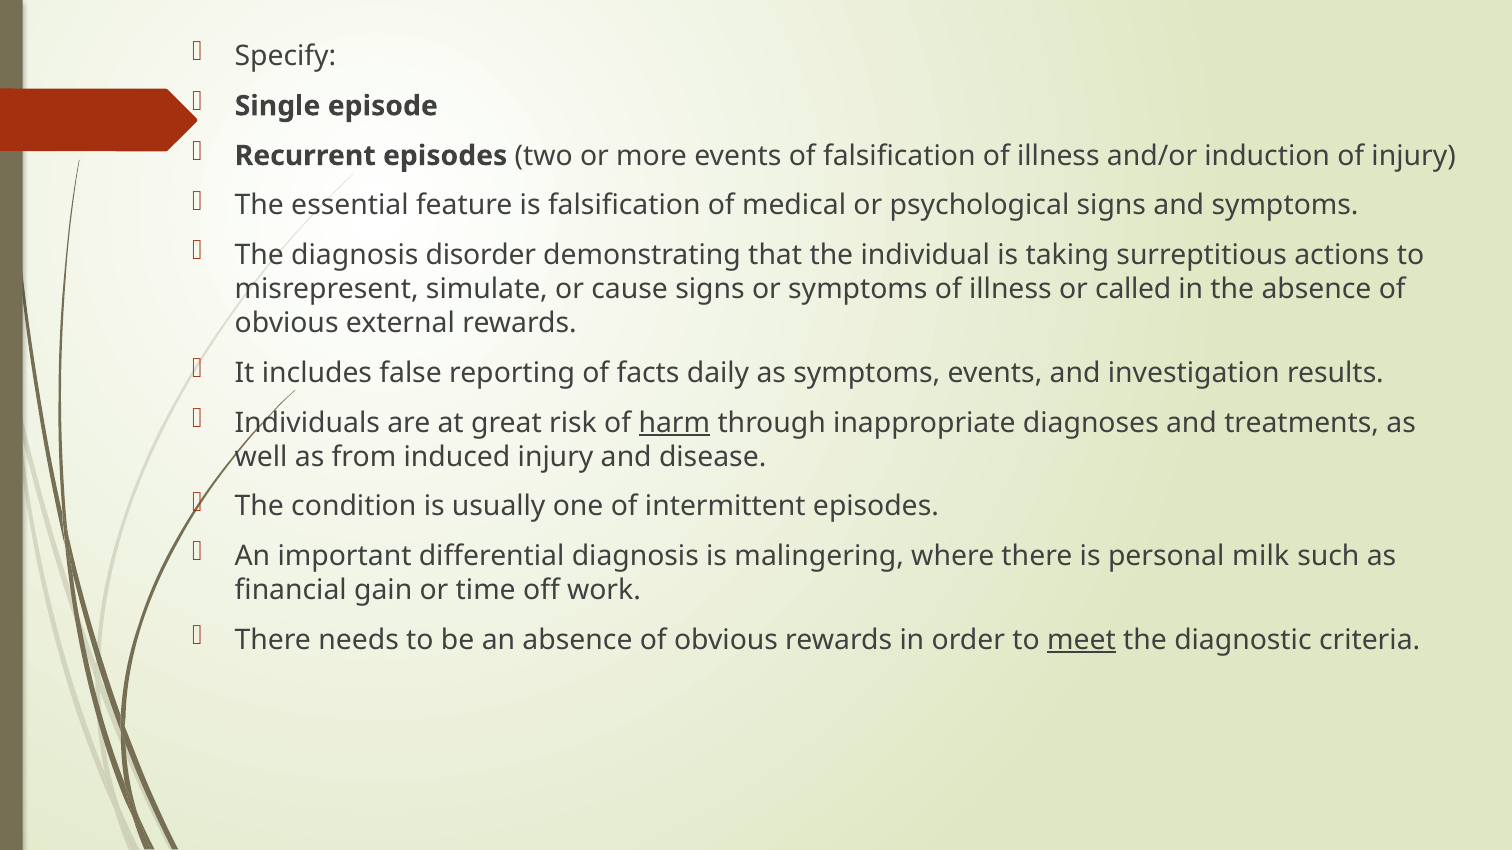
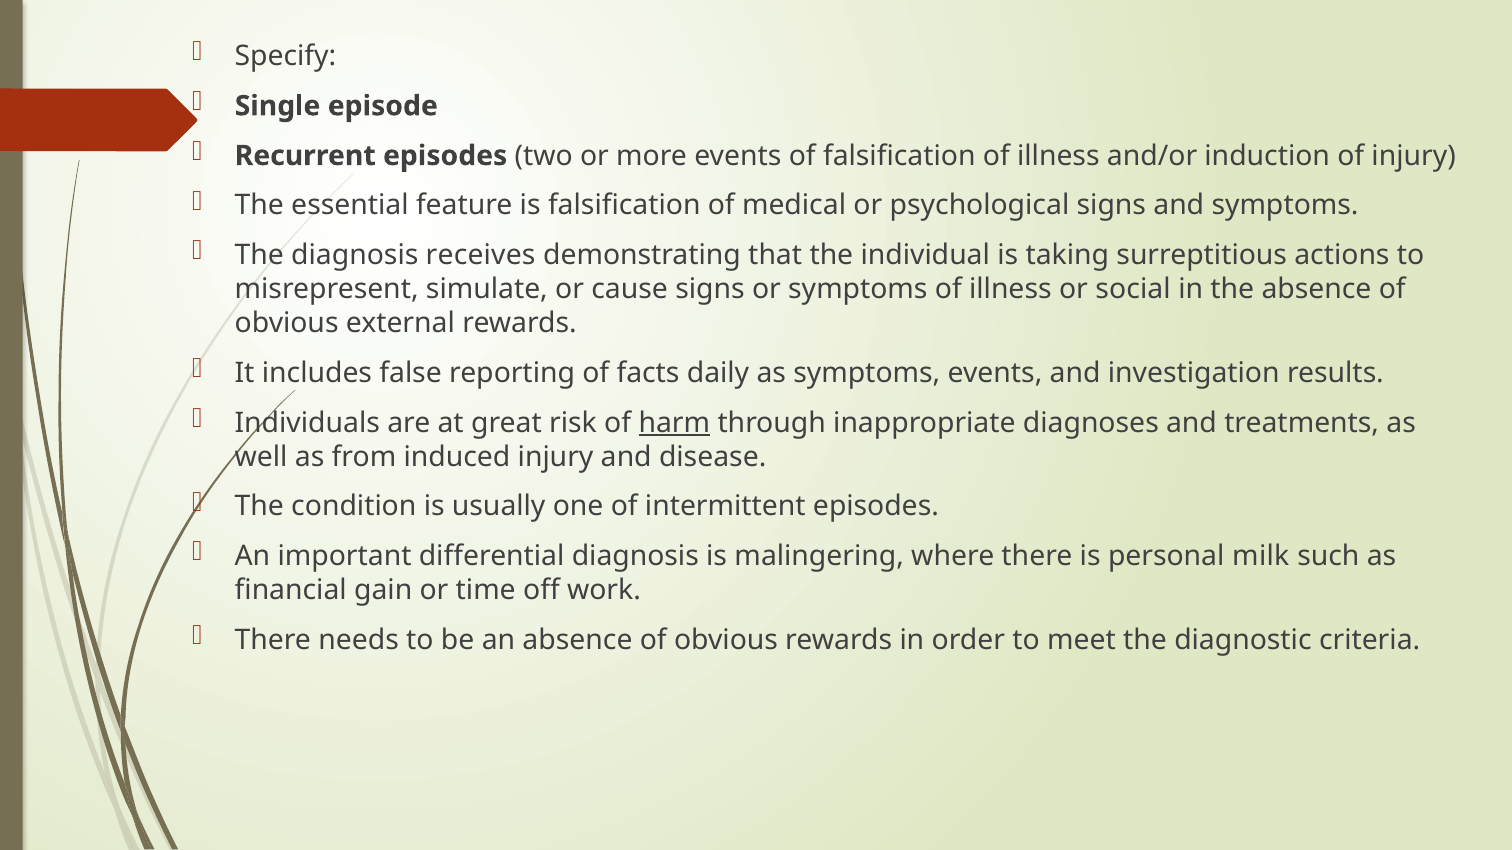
disorder: disorder -> receives
called: called -> social
meet underline: present -> none
